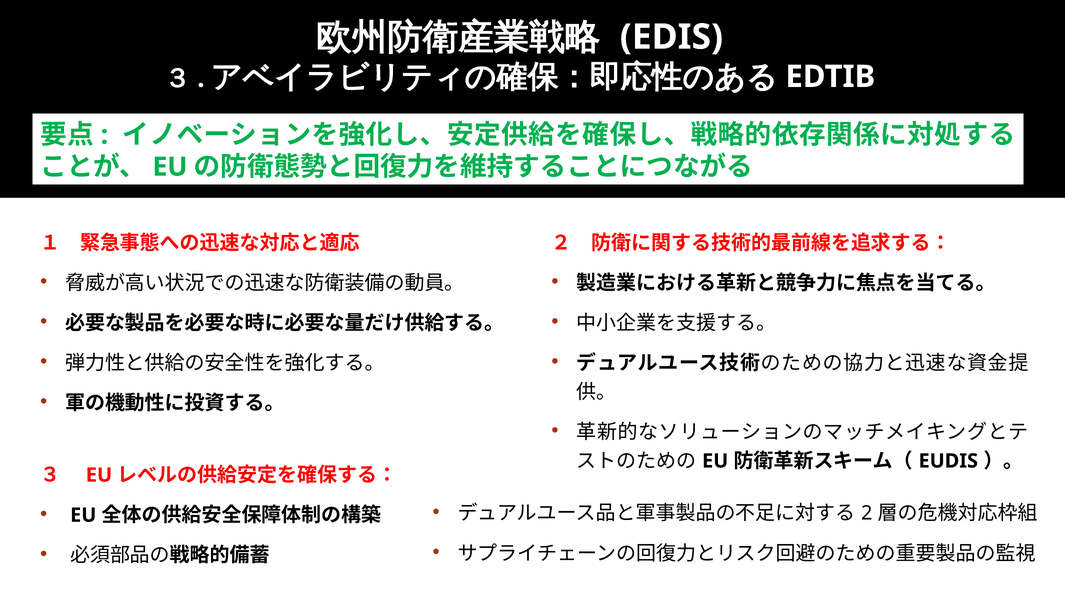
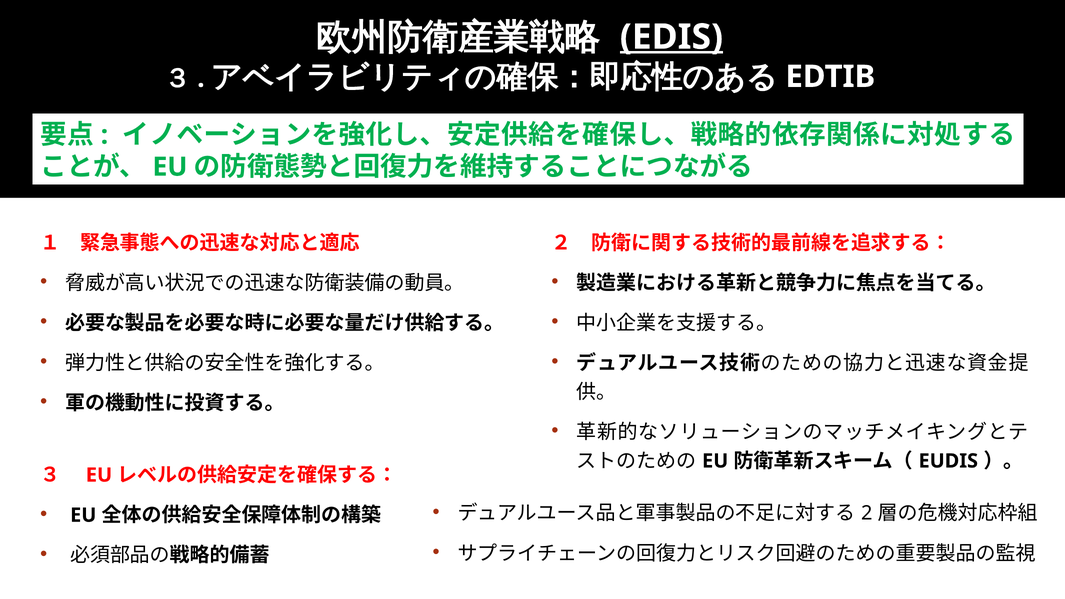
EDIS underline: none -> present
